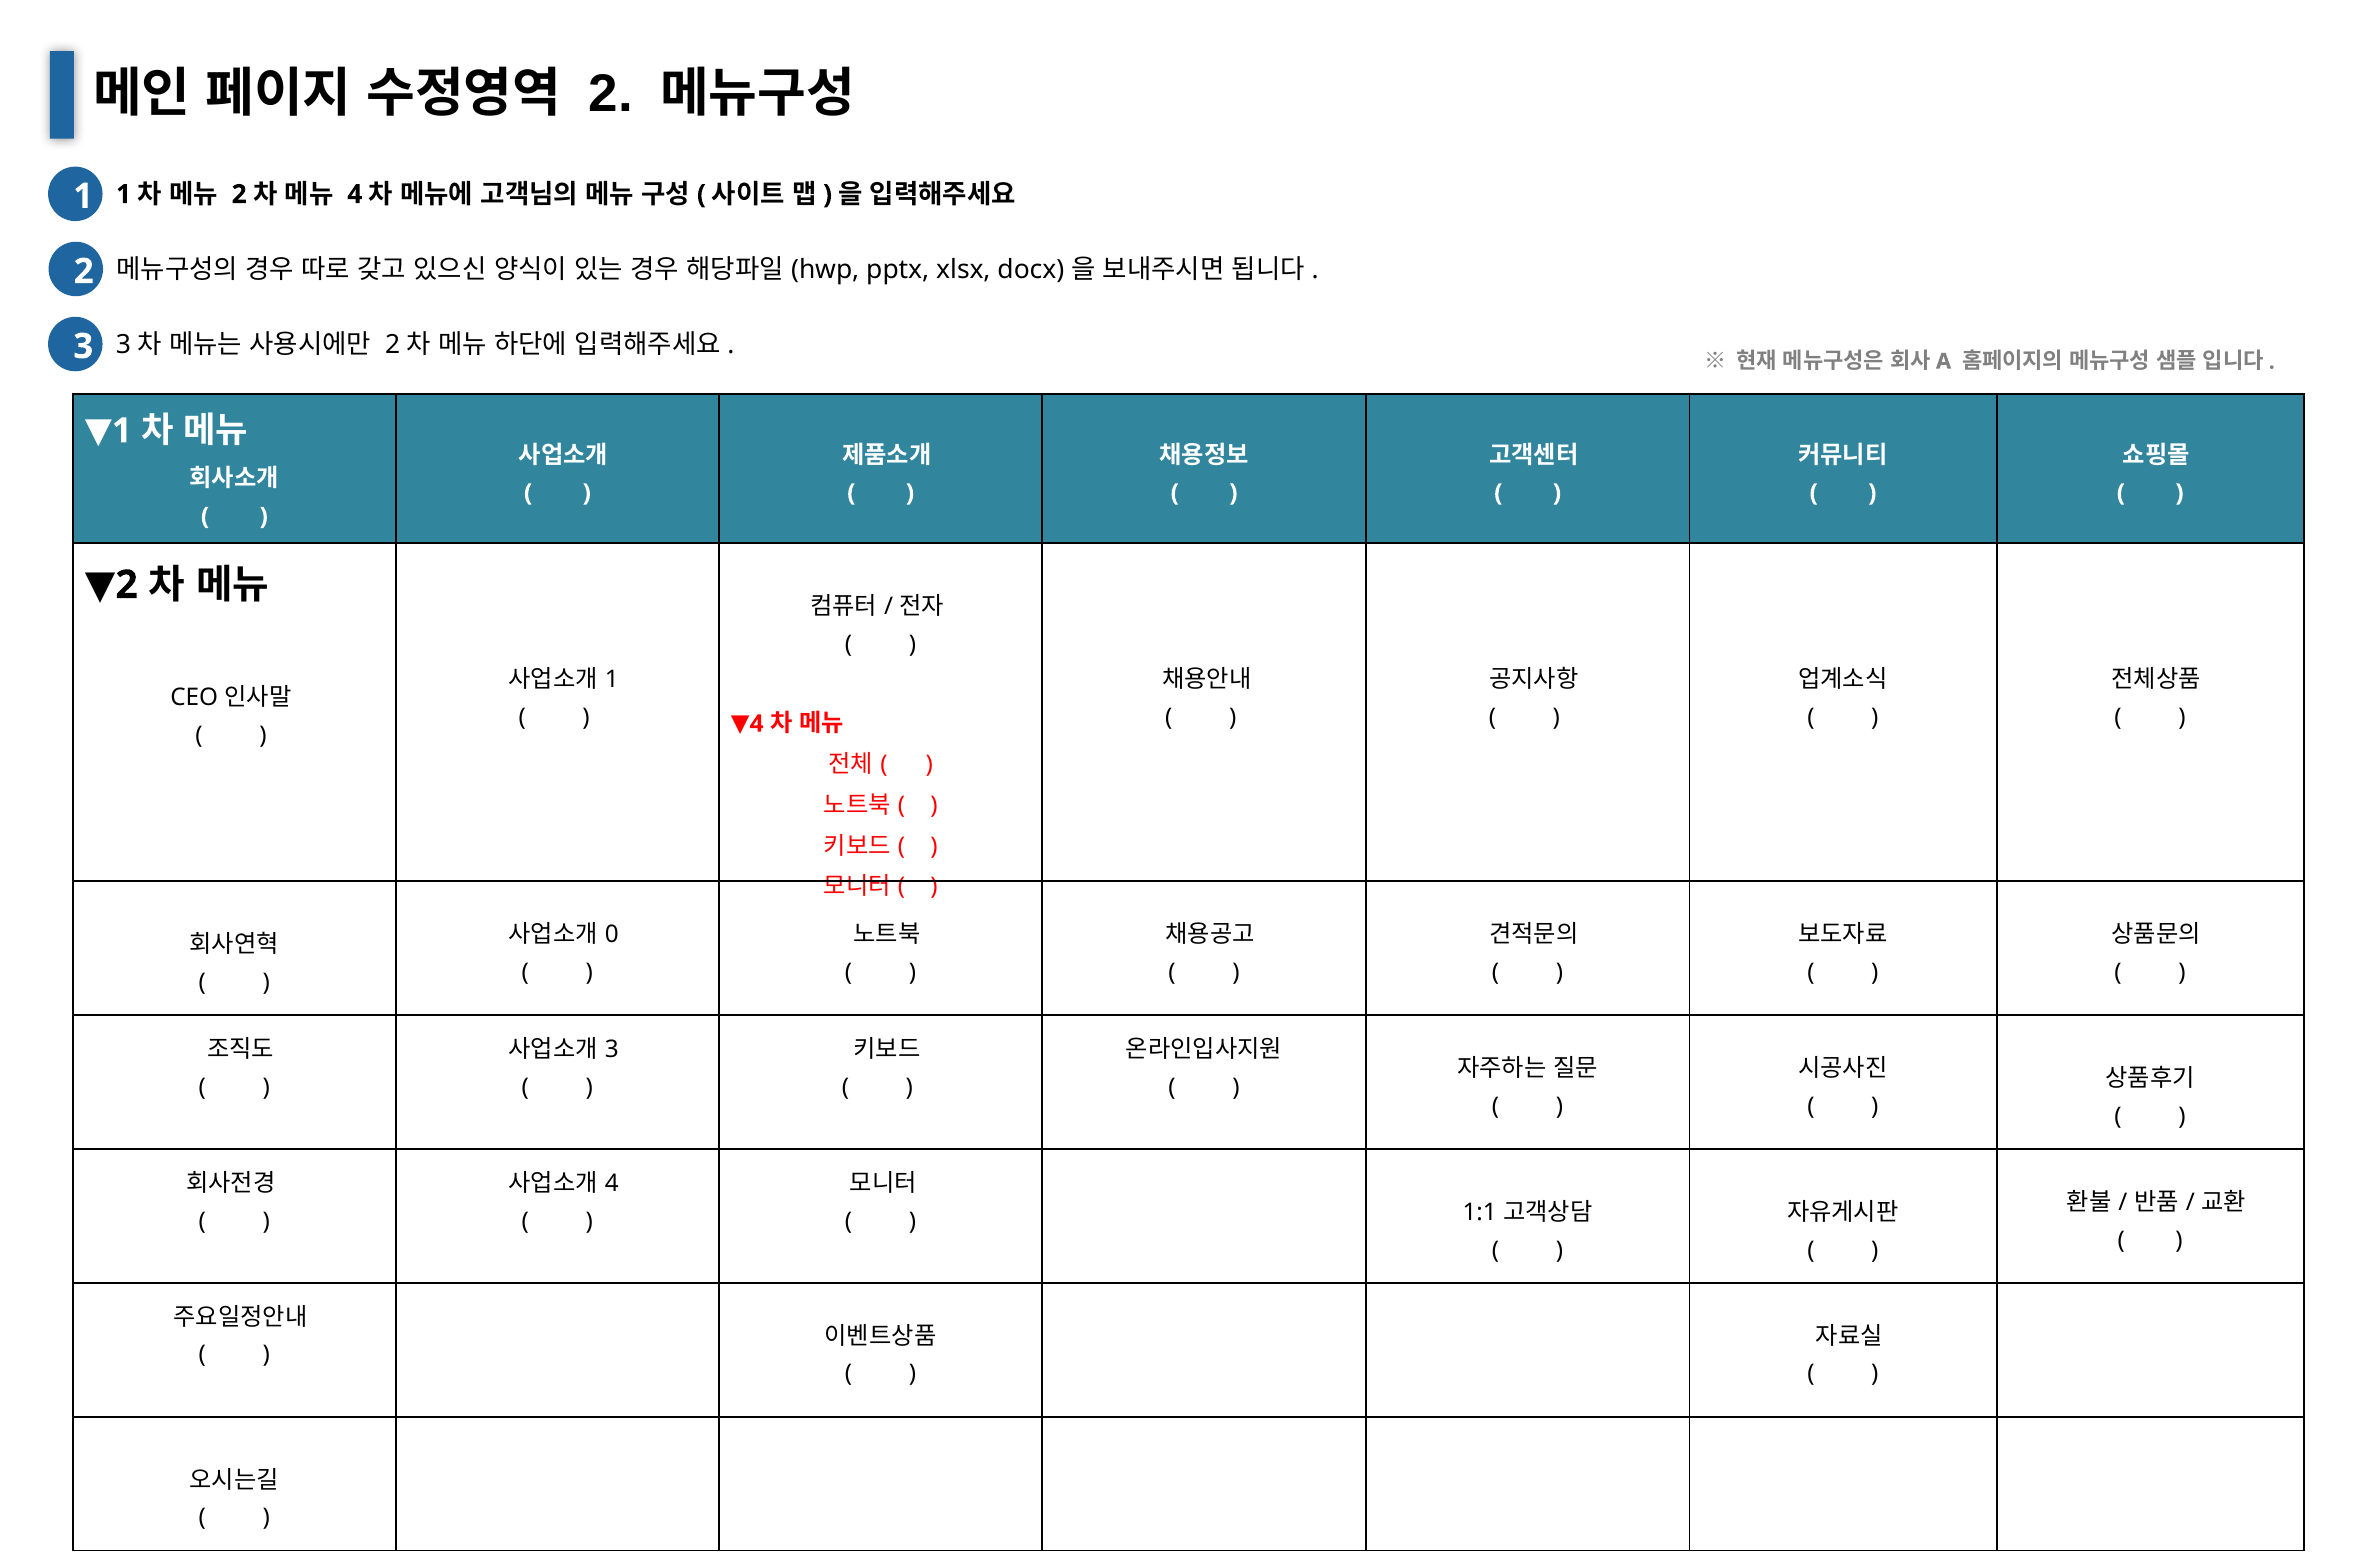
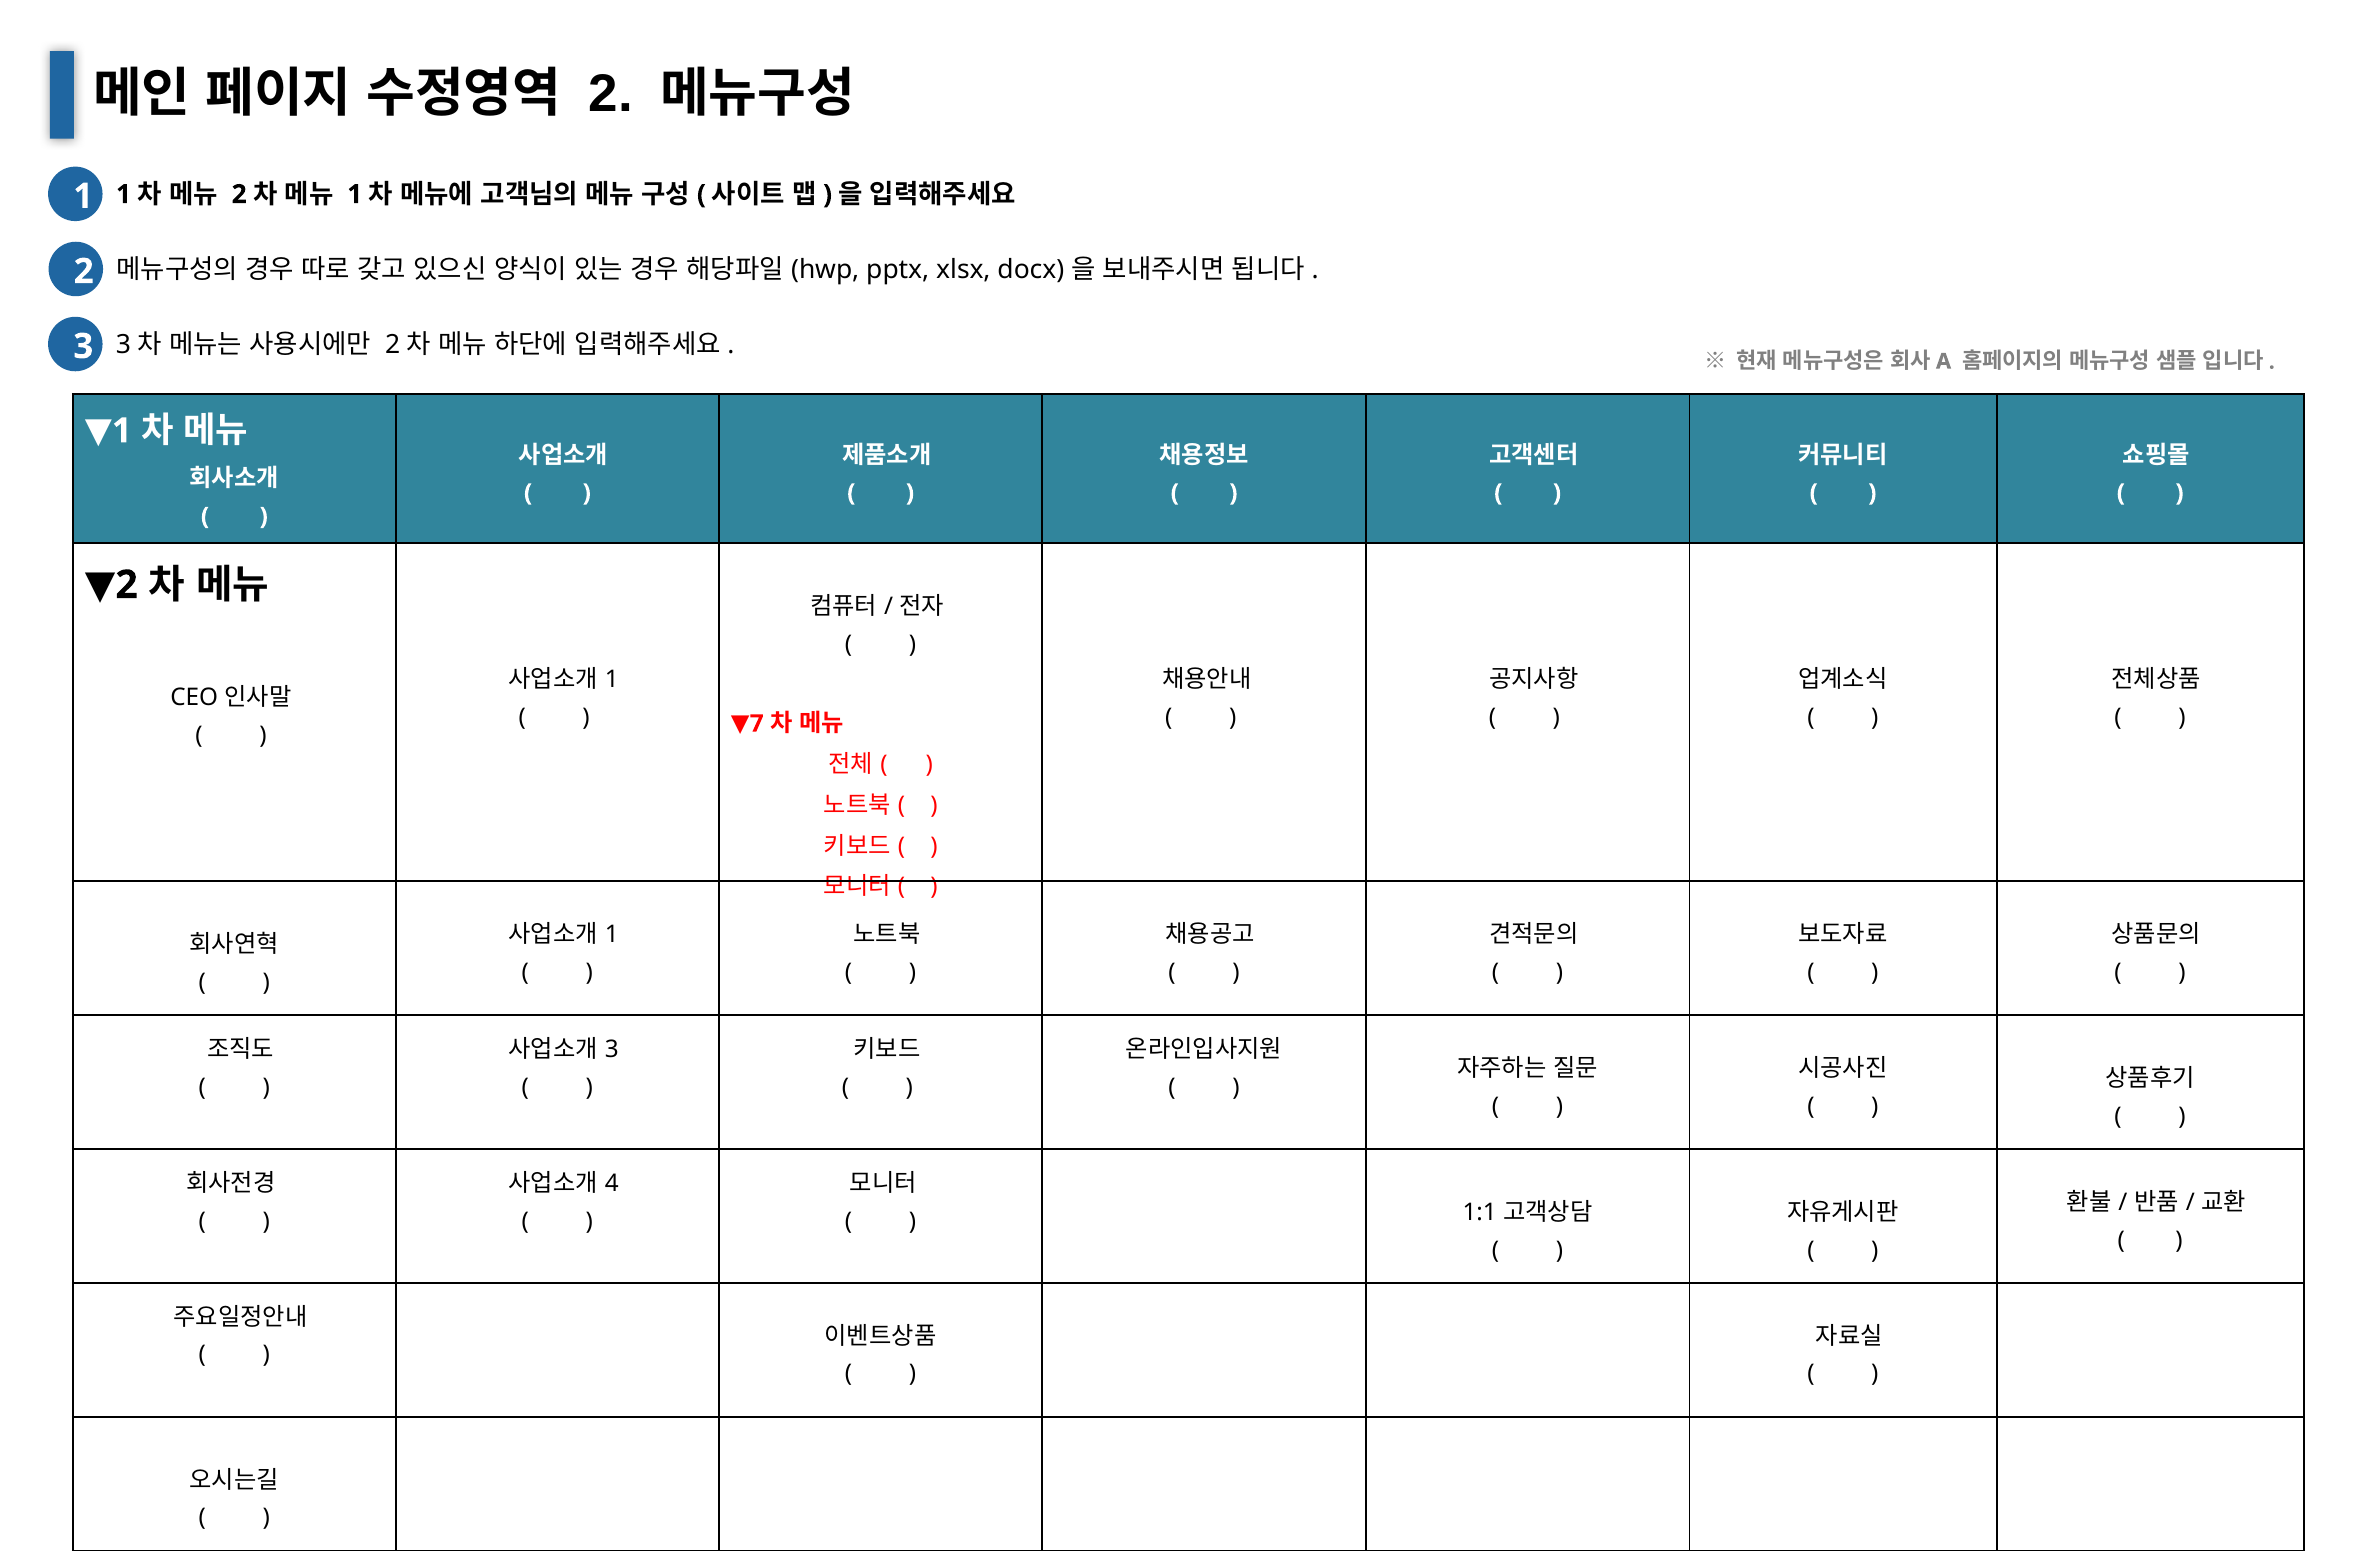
4 at (355, 194): 4 -> 1
4 at (757, 724): 4 -> 7
0 at (612, 935): 0 -> 1
